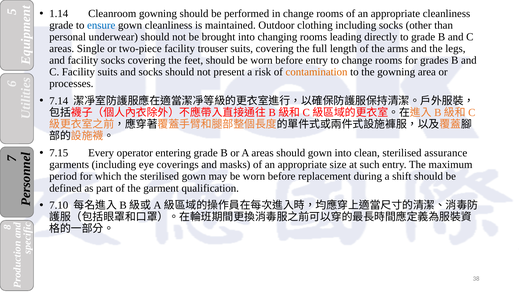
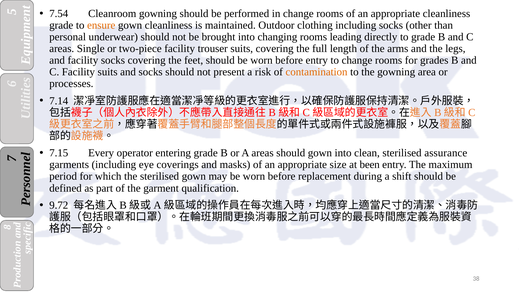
1.14: 1.14 -> 7.54
ensure colour: blue -> orange
such: such -> been
7.10: 7.10 -> 9.72
